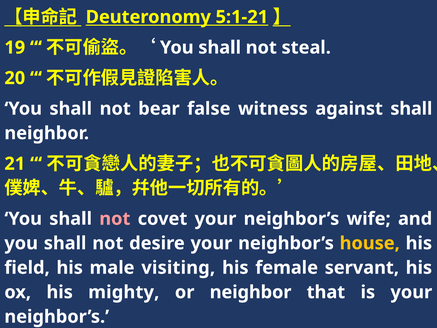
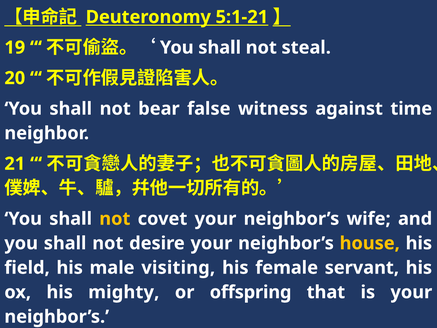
against shall: shall -> time
not at (115, 219) colour: pink -> yellow
or neighbor: neighbor -> offspring
